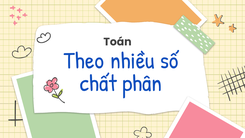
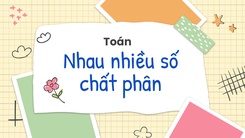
Theo: Theo -> Nhau
